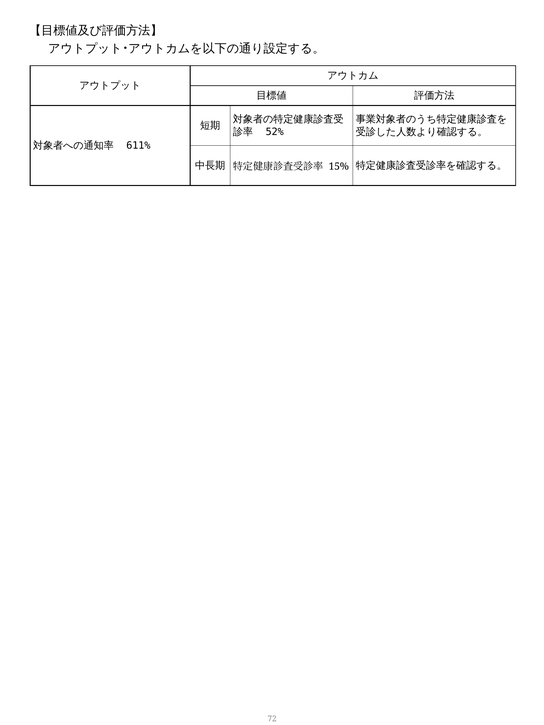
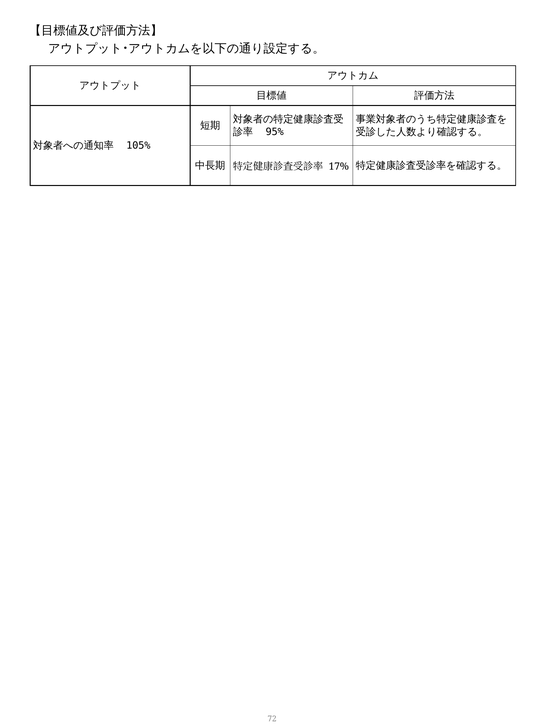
52%: 52% -> 95%
611%: 611% -> 105%
15%: 15% -> 17%
